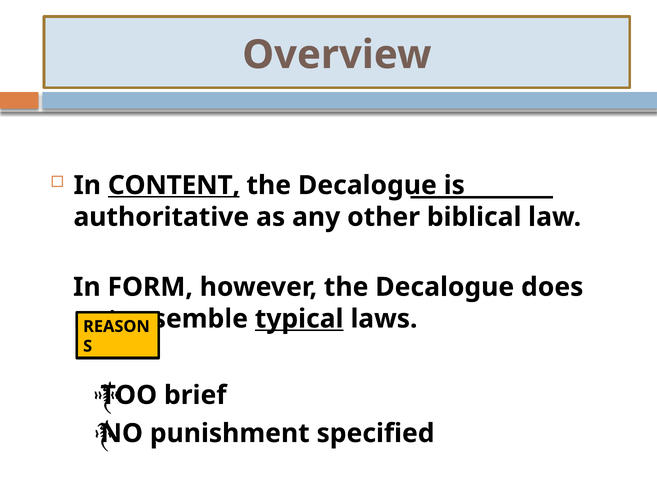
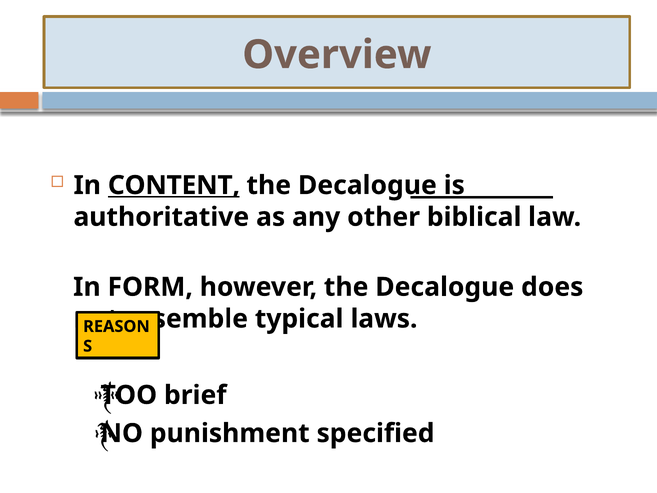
typical underline: present -> none
